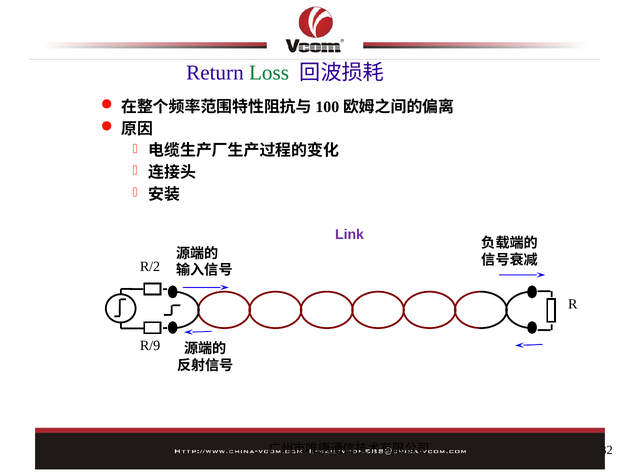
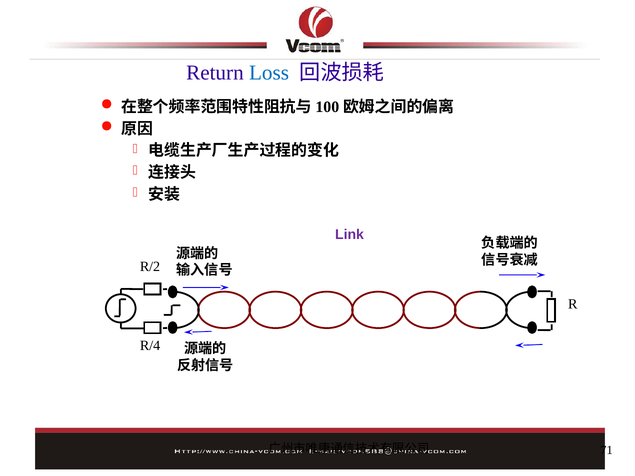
Loss colour: green -> blue
R/9: R/9 -> R/4
32: 32 -> 71
